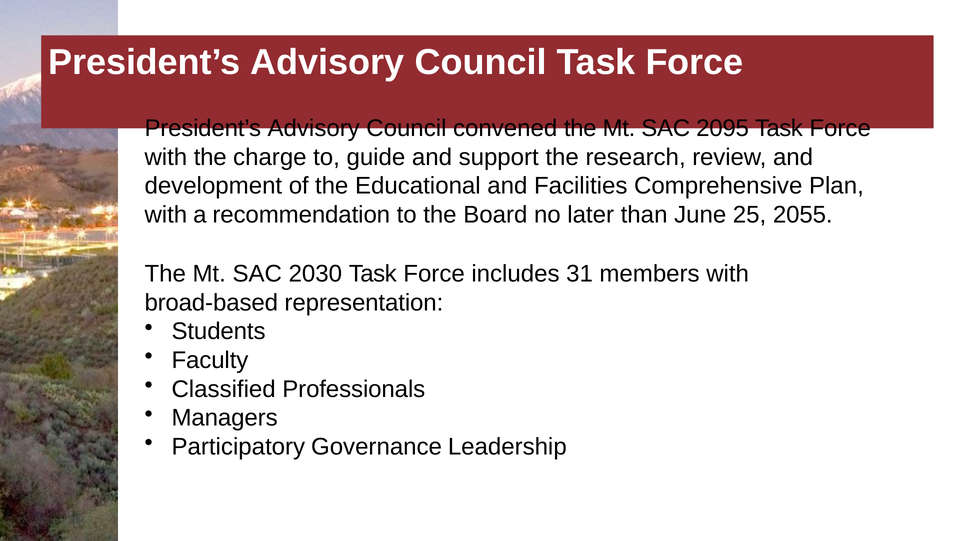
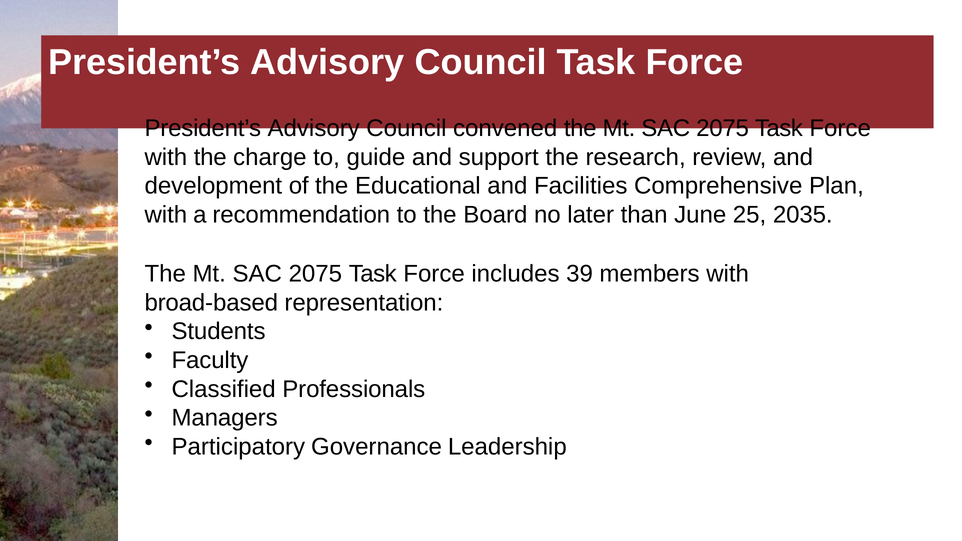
2095 at (723, 128): 2095 -> 2075
2055: 2055 -> 2035
2030 at (315, 274): 2030 -> 2075
31: 31 -> 39
